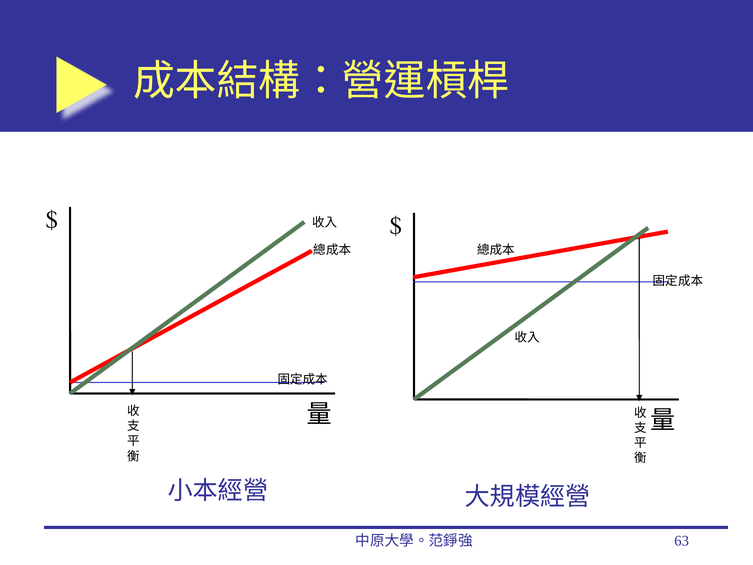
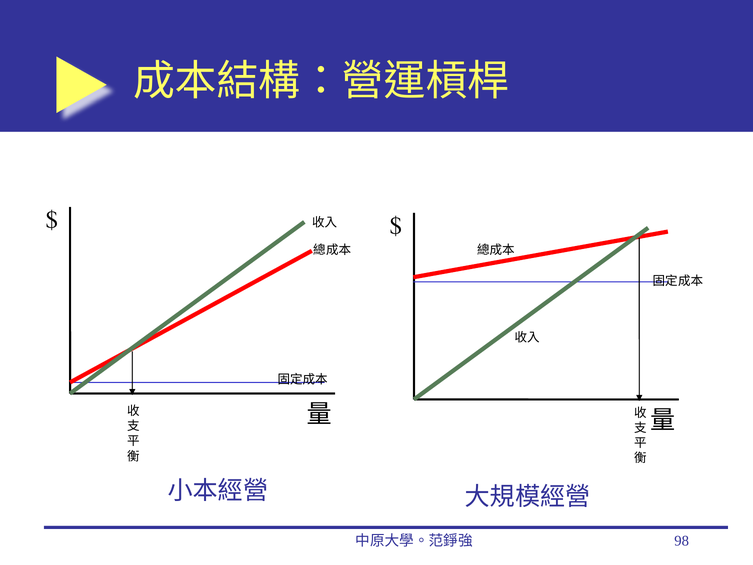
63: 63 -> 98
